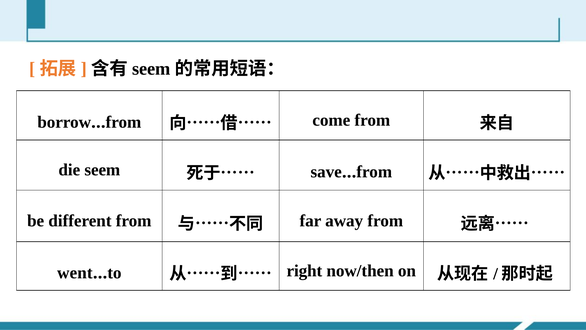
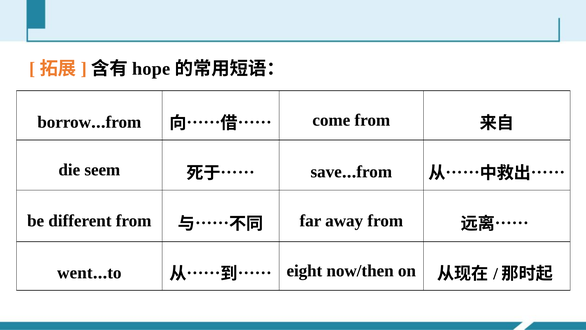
seem at (151, 69): seem -> hope
right: right -> eight
